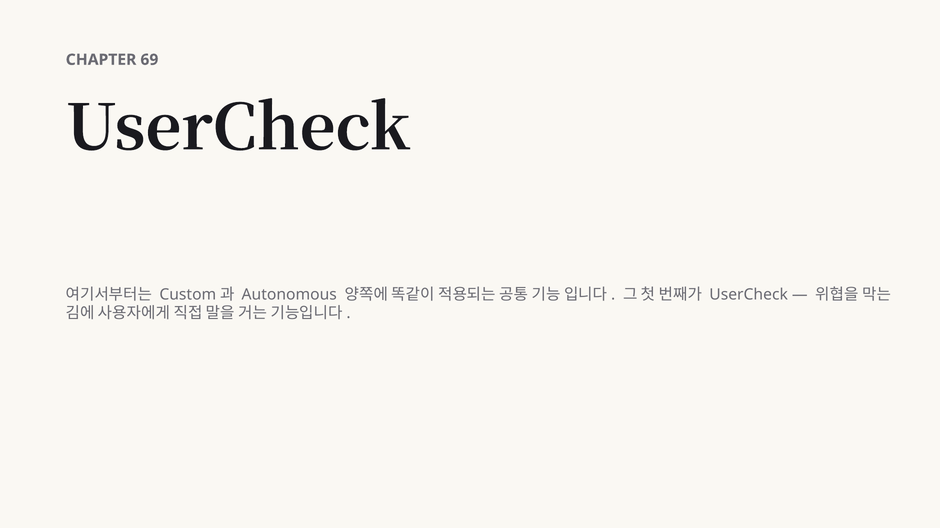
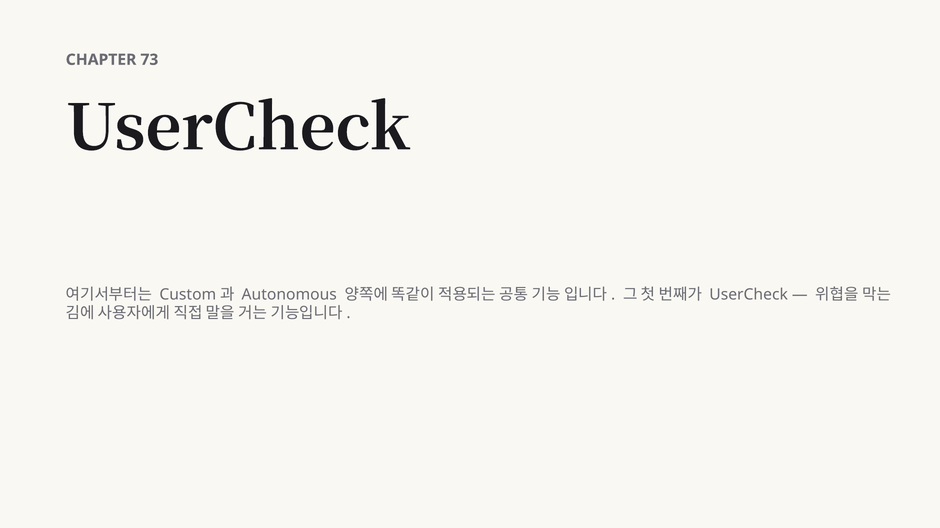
69: 69 -> 73
